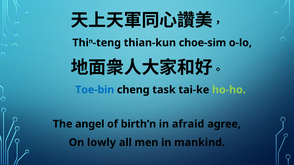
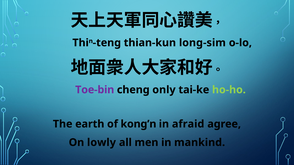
choe-sim: choe-sim -> long-sim
Toe-bin colour: blue -> purple
task: task -> only
angel: angel -> earth
birth’n: birth’n -> kong’n
